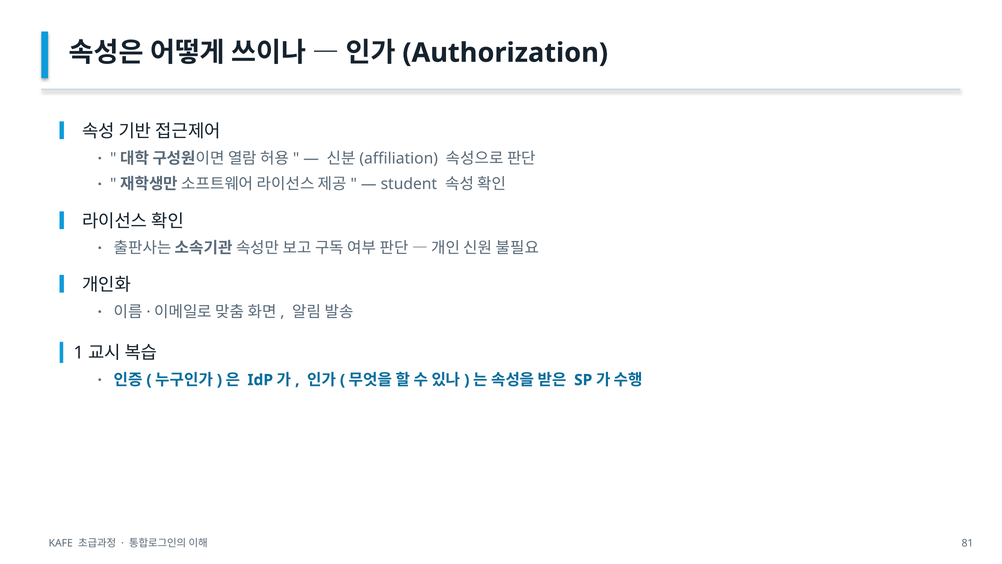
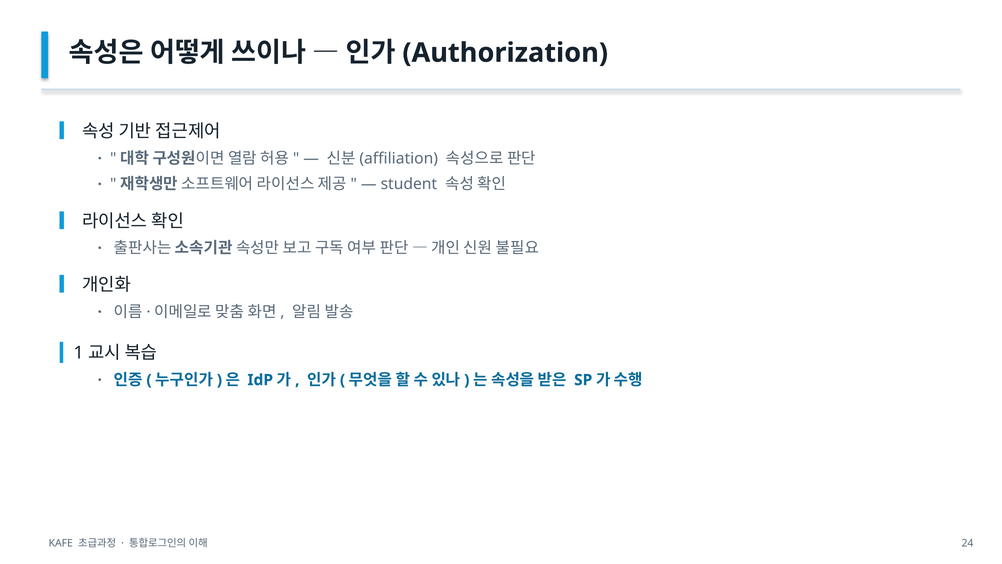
81: 81 -> 24
